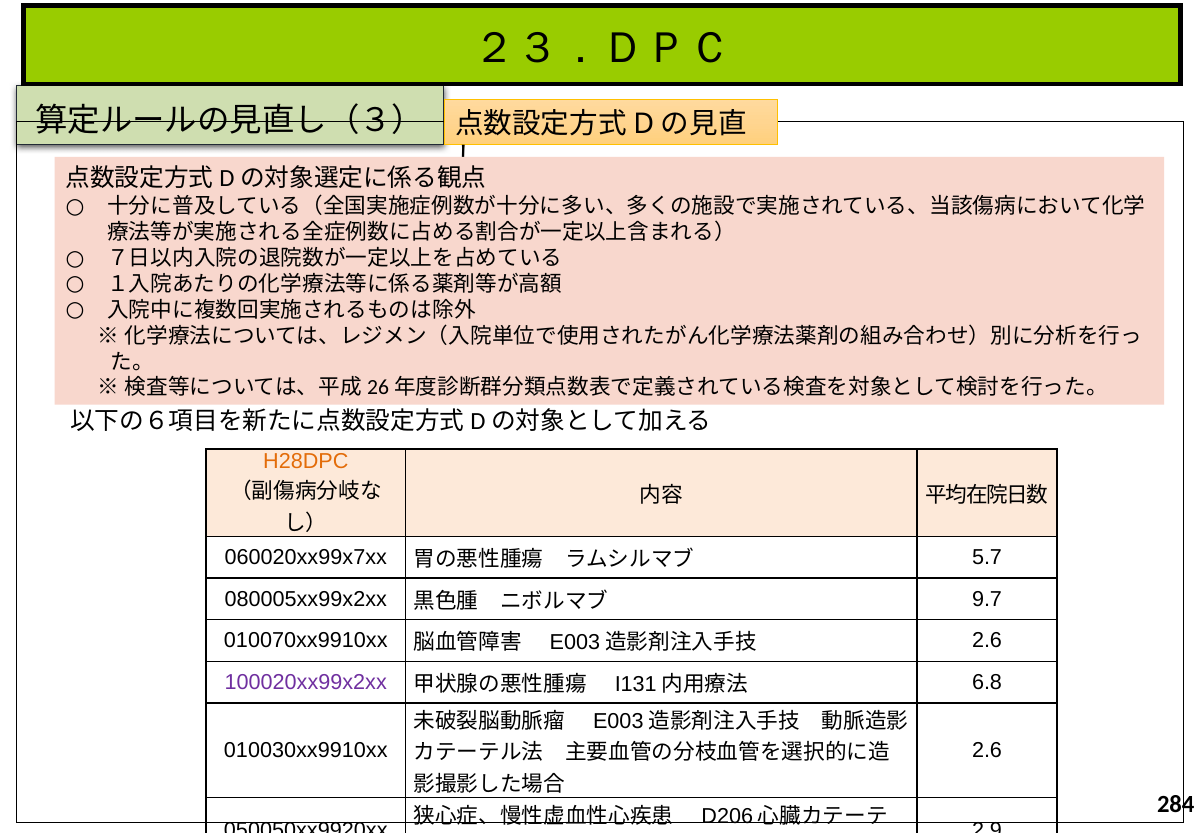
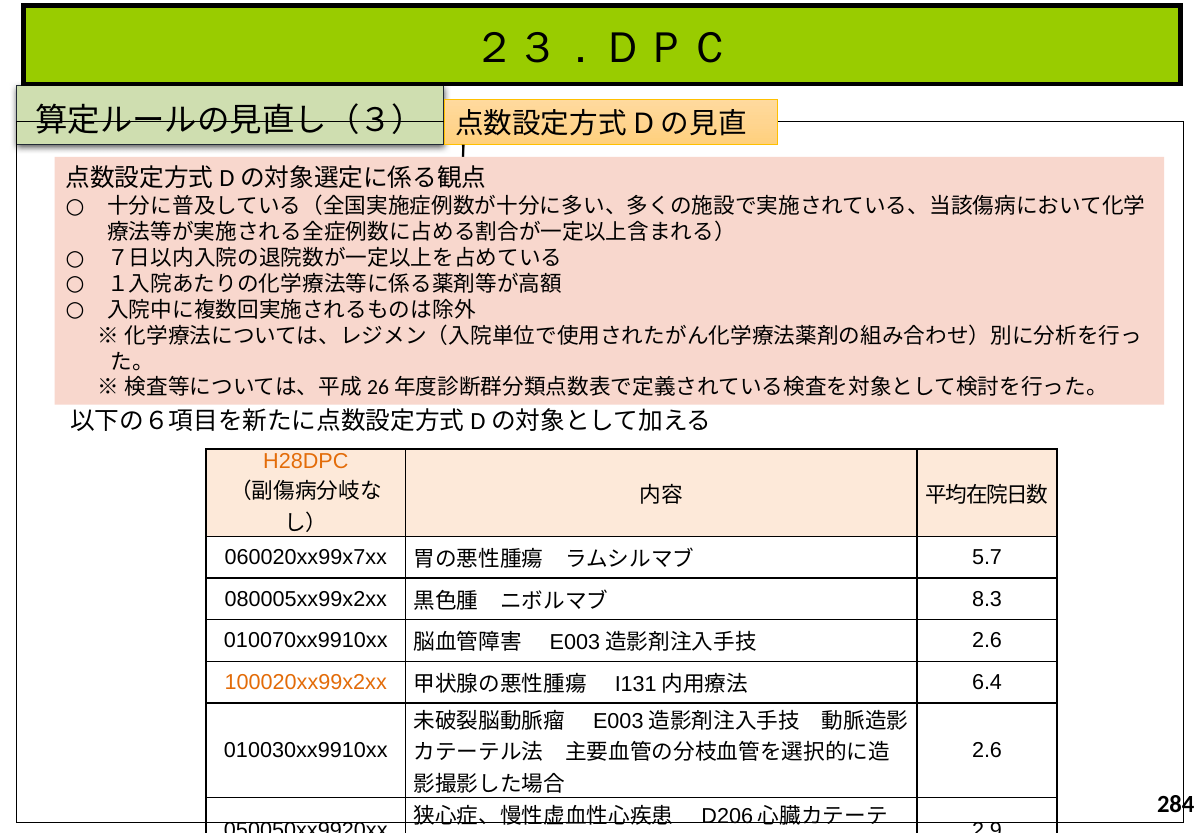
9.7: 9.7 -> 8.3
100020xx99x2xx colour: purple -> orange
6.8: 6.8 -> 6.4
